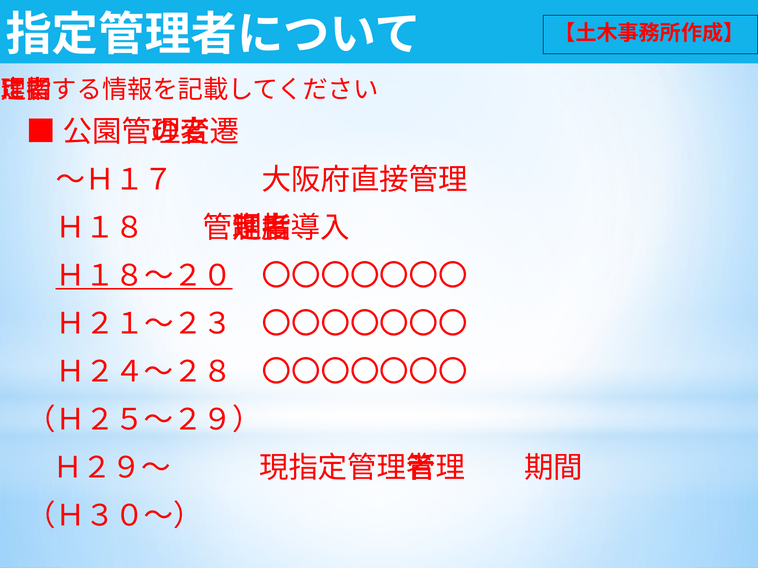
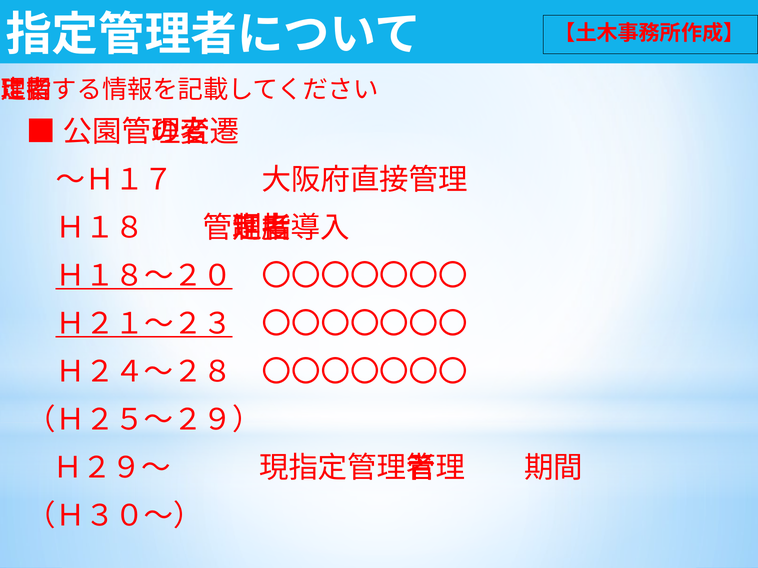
Ｈ２１～２３ underline: none -> present
